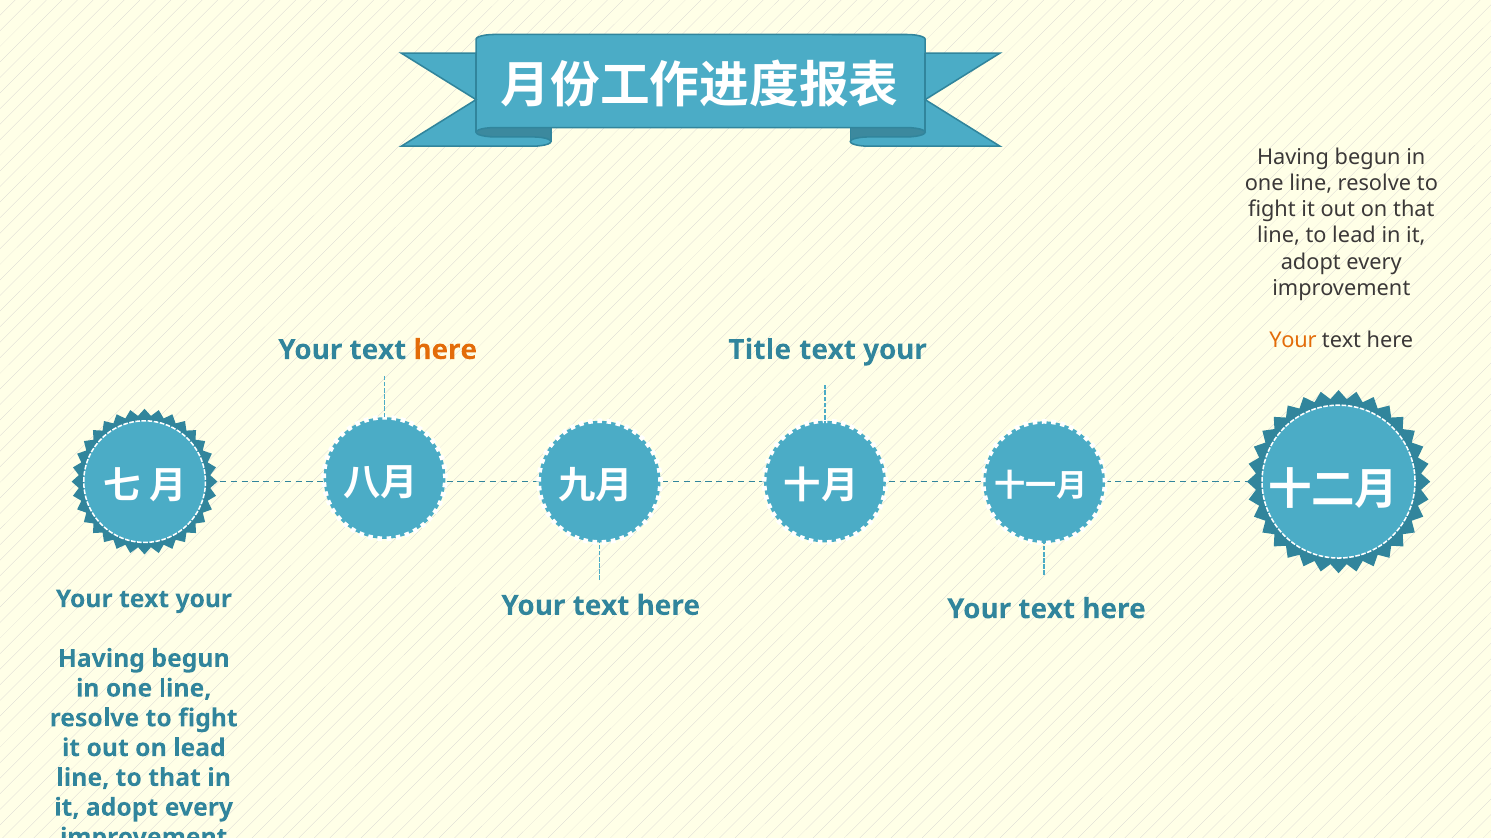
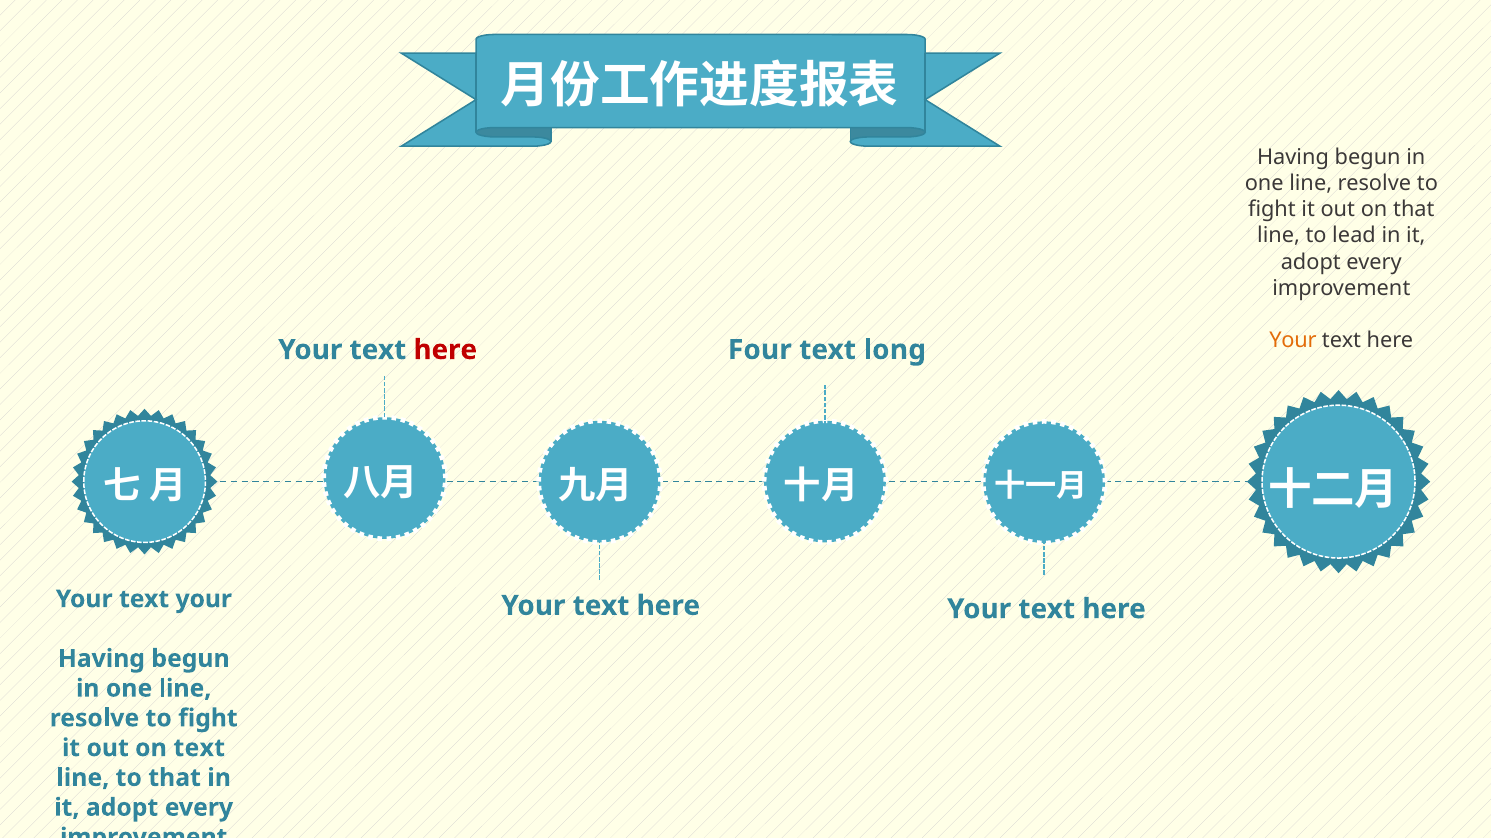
here at (445, 350) colour: orange -> red
Title: Title -> Four
your at (895, 350): your -> long
on lead: lead -> text
